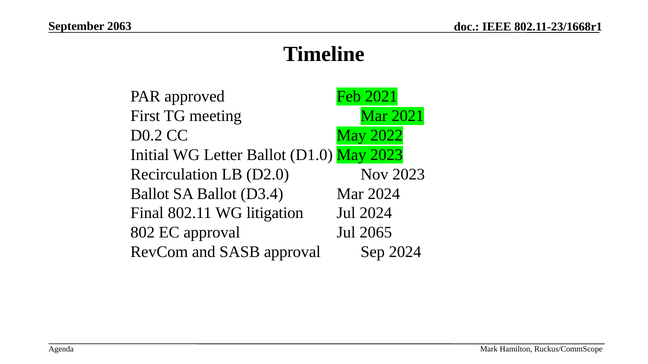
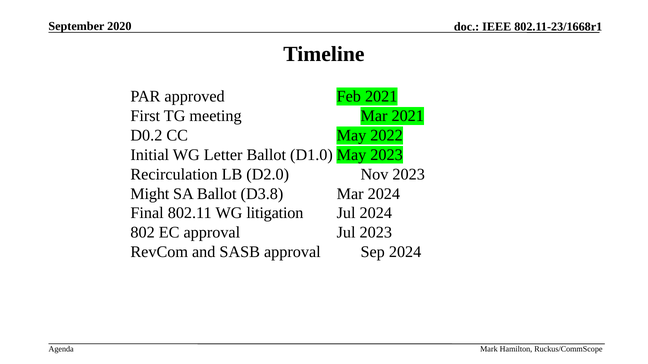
2063: 2063 -> 2020
Ballot at (150, 194): Ballot -> Might
D3.4: D3.4 -> D3.8
Jul 2065: 2065 -> 2023
